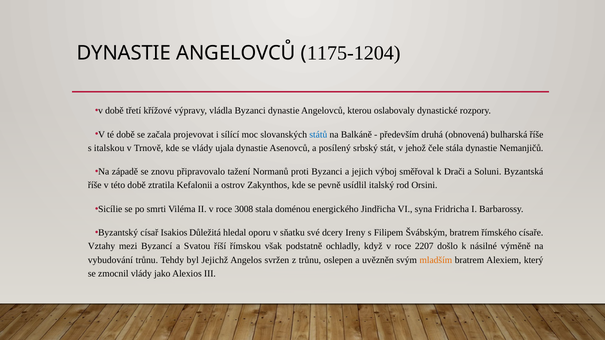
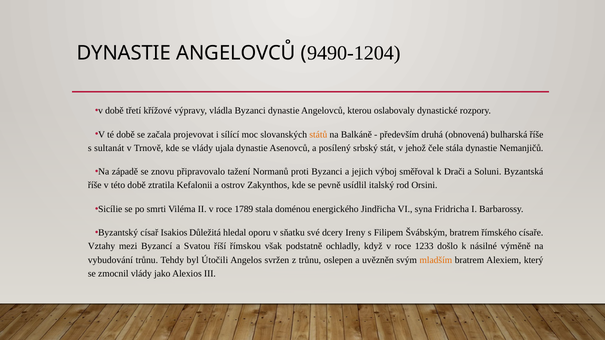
1175-1204: 1175-1204 -> 9490-1204
států colour: blue -> orange
italskou: italskou -> sultanát
3008: 3008 -> 1789
2207: 2207 -> 1233
Jejichž: Jejichž -> Útočili
